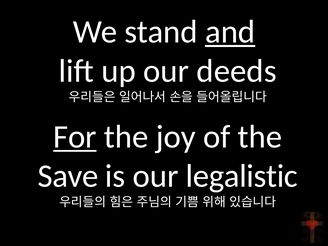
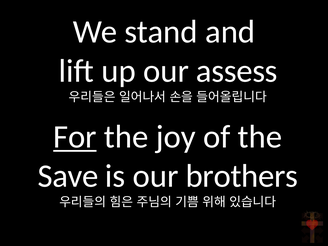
and underline: present -> none
deeds: deeds -> assess
legalistic: legalistic -> brothers
